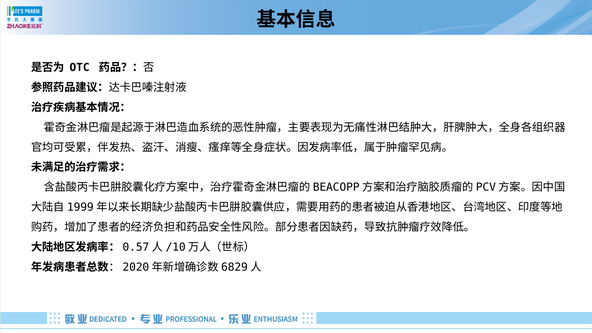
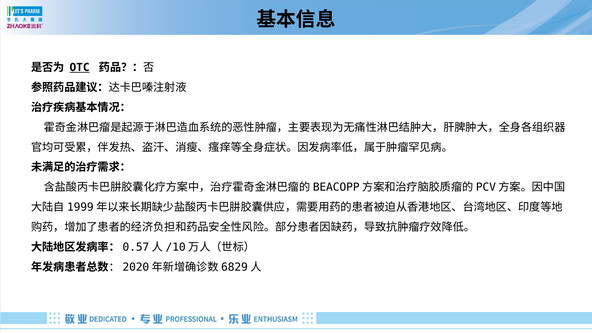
OTC underline: none -> present
